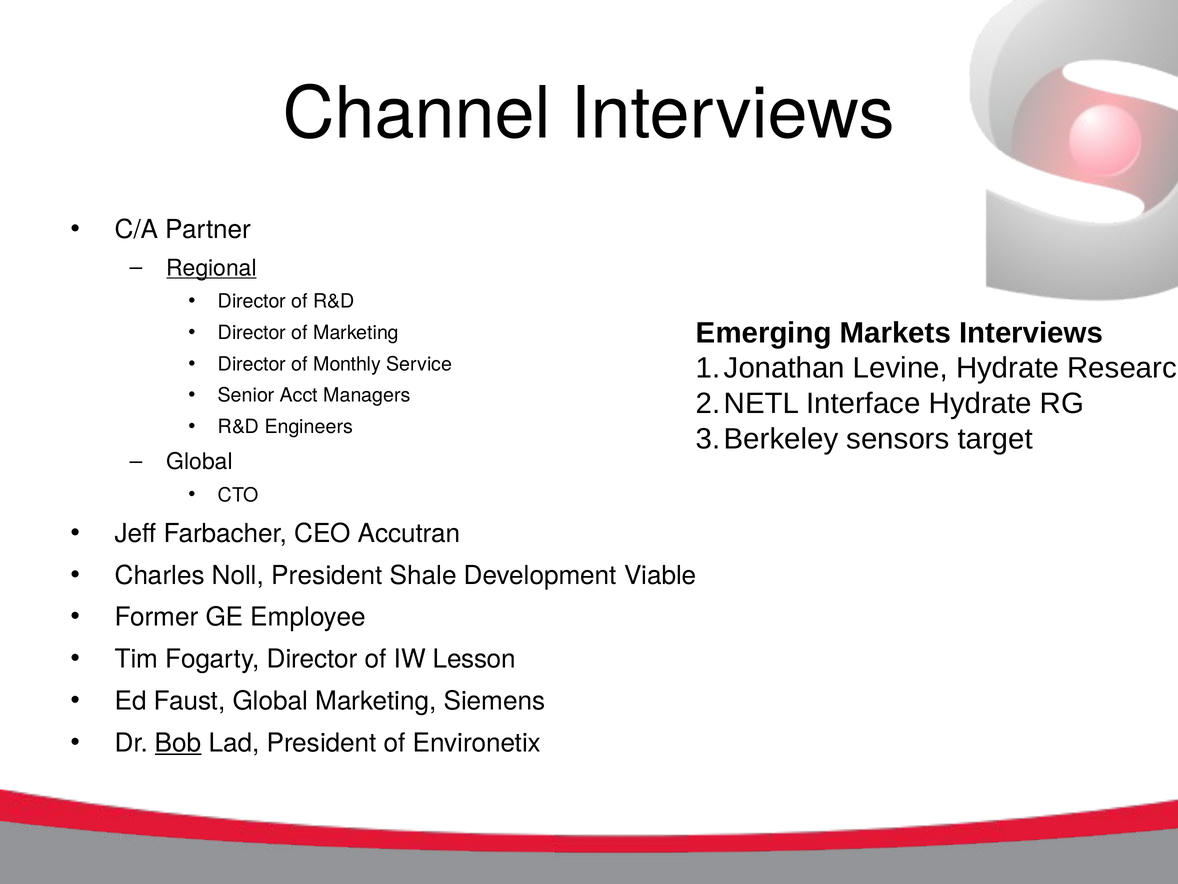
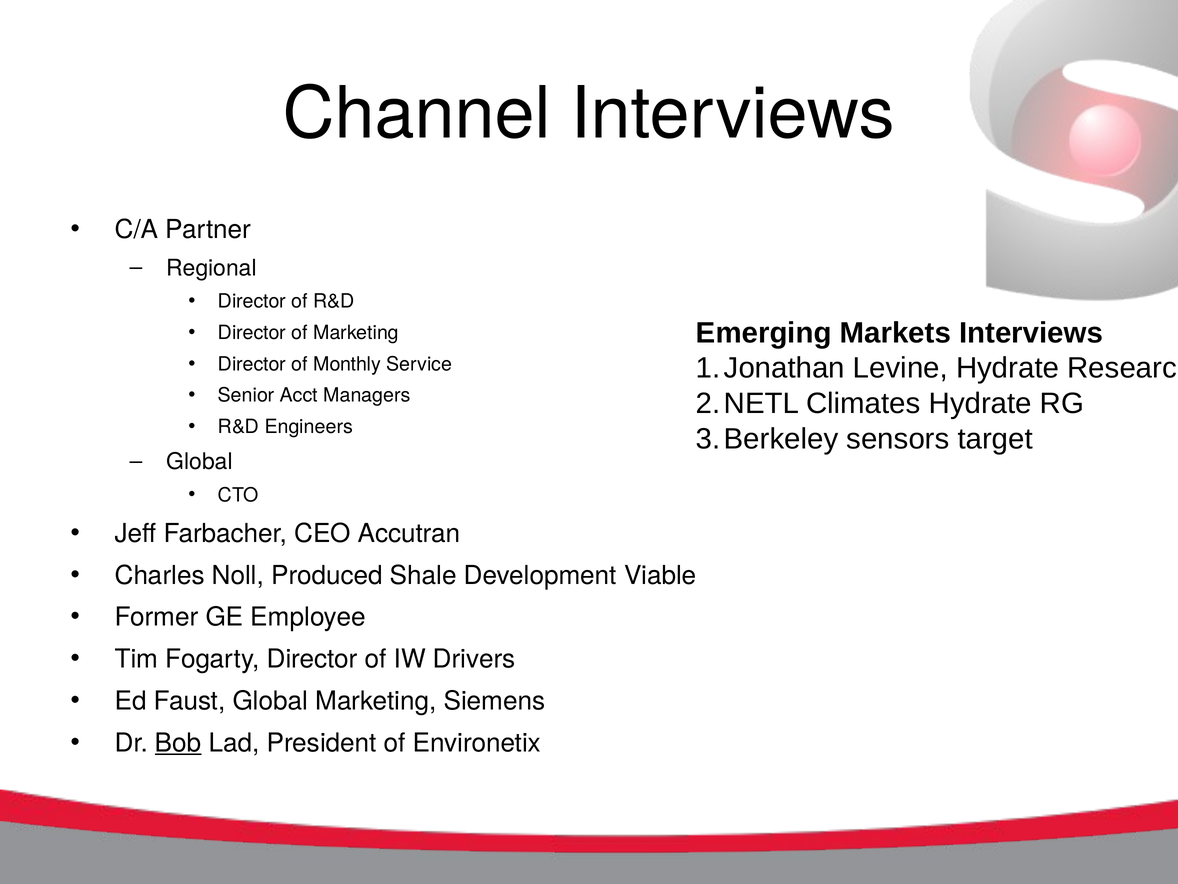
Regional underline: present -> none
Interface: Interface -> Climates
Noll President: President -> Produced
Lesson: Lesson -> Drivers
